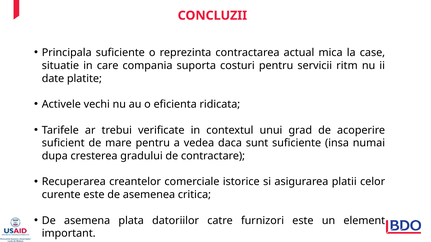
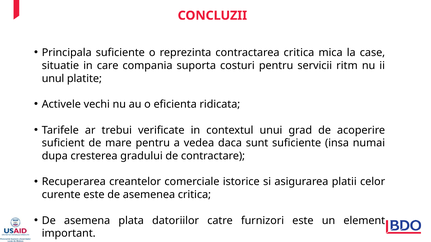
contractarea actual: actual -> critica
date: date -> unul
